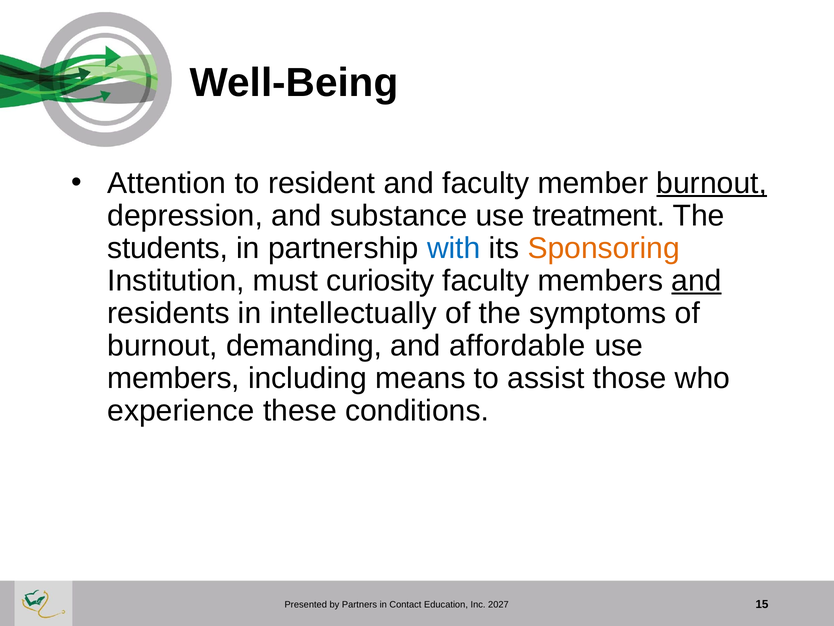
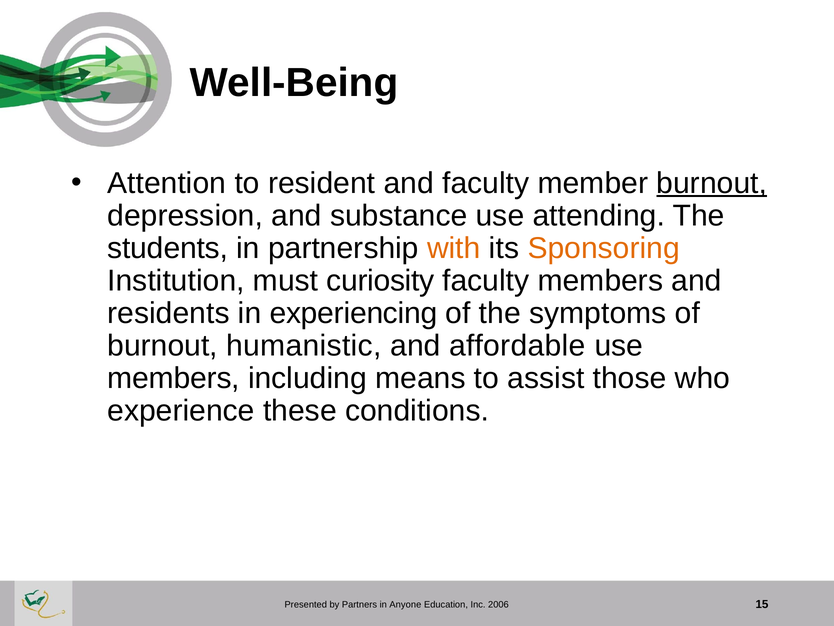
treatment: treatment -> attending
with colour: blue -> orange
and at (697, 280) underline: present -> none
intellectually: intellectually -> experiencing
demanding: demanding -> humanistic
Contact: Contact -> Anyone
2027: 2027 -> 2006
